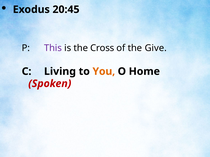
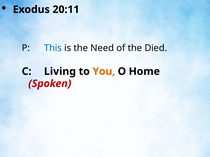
20:45: 20:45 -> 20:11
This colour: purple -> blue
Cross: Cross -> Need
Give: Give -> Died
